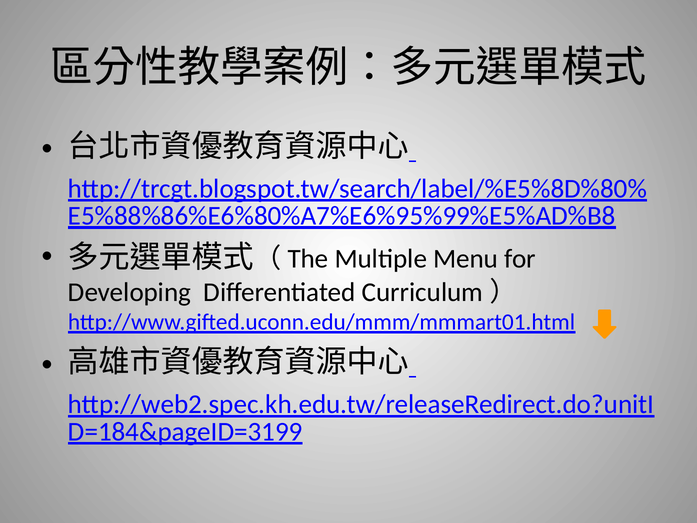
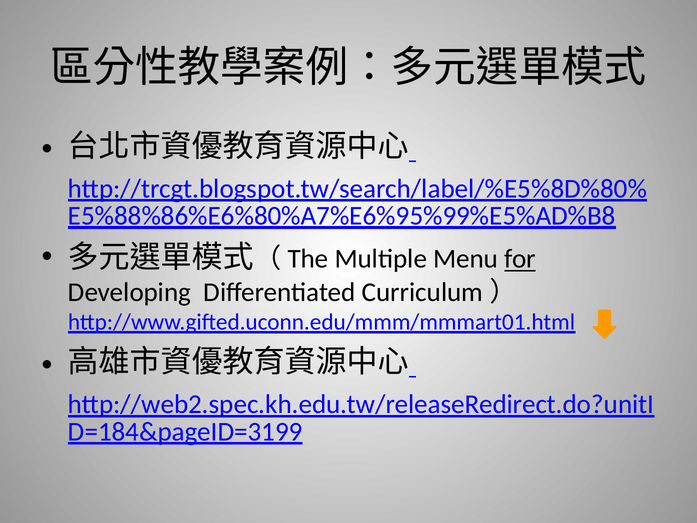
for underline: none -> present
